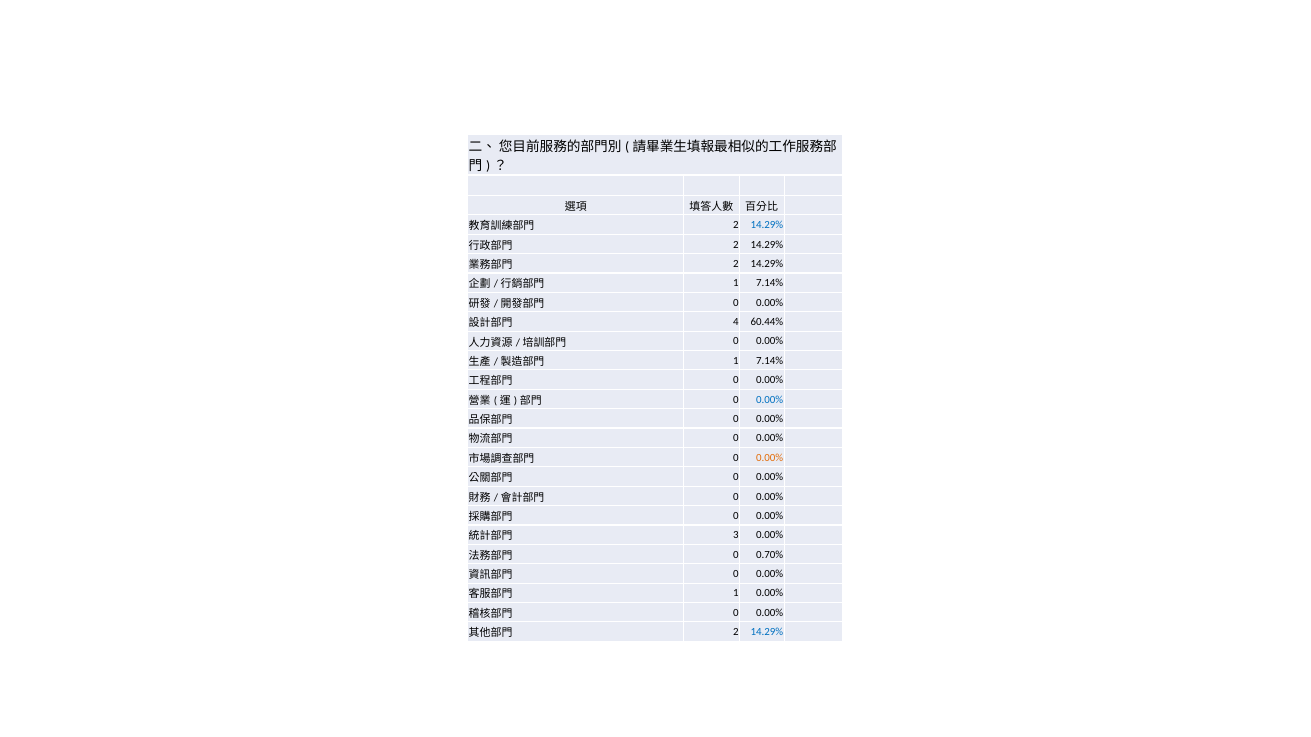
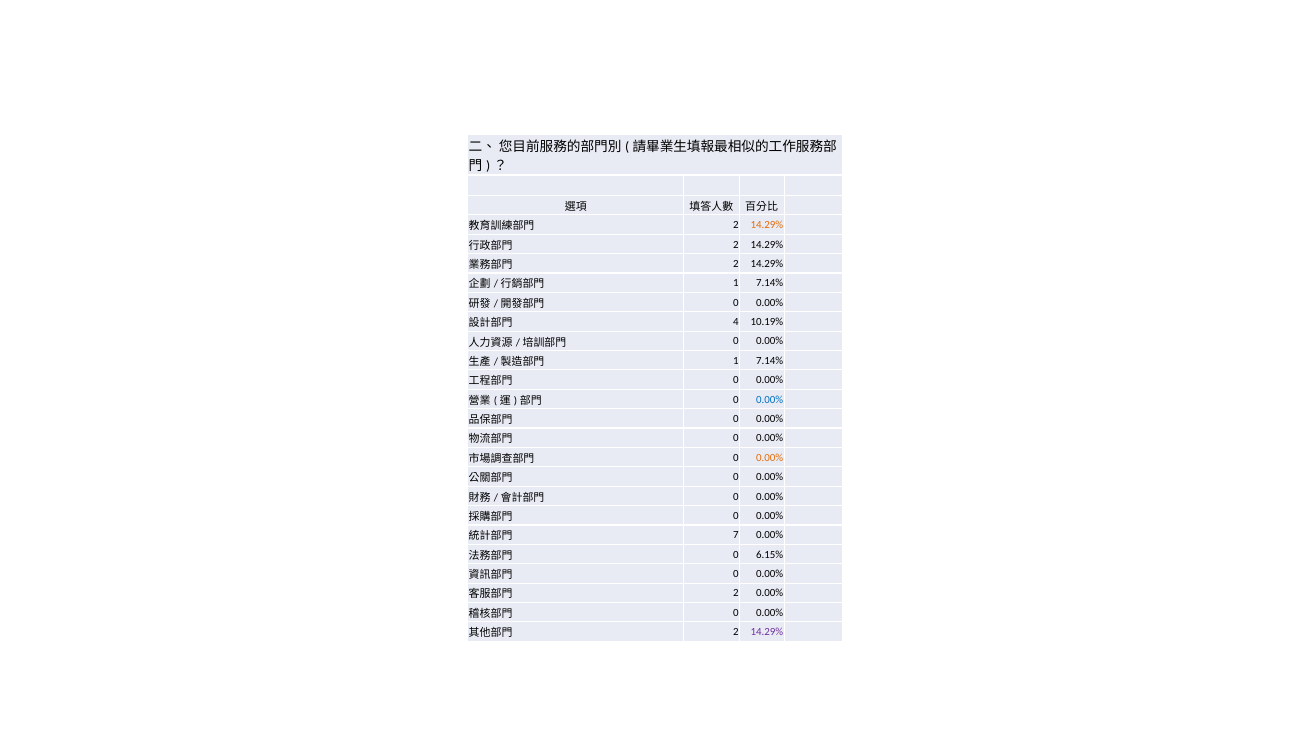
14.29% at (767, 225) colour: blue -> orange
60.44%: 60.44% -> 10.19%
3: 3 -> 7
0.70%: 0.70% -> 6.15%
1 at (736, 594): 1 -> 2
14.29% at (767, 632) colour: blue -> purple
